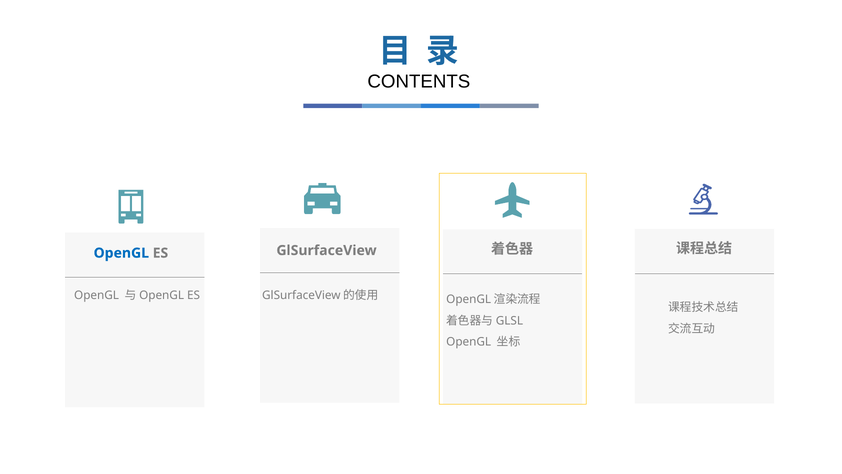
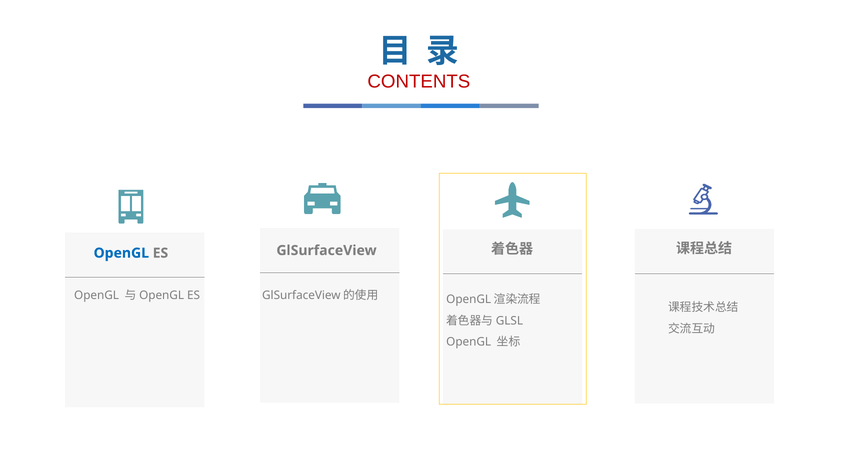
CONTENTS colour: black -> red
